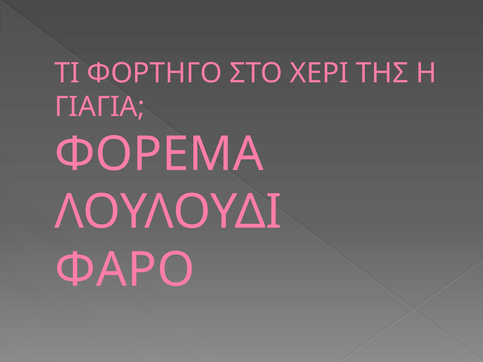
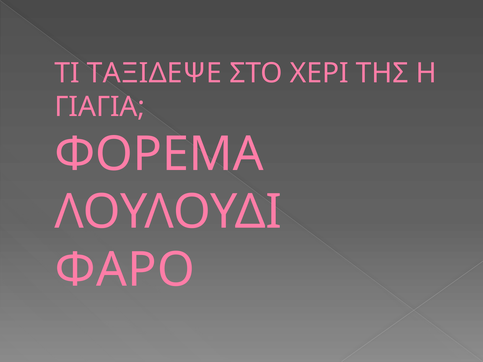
ΦΟΡΤΗΓΟ: ΦΟΡΤΗΓΟ -> ΤΑΞΙΔΕΨΕ
